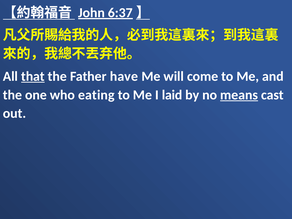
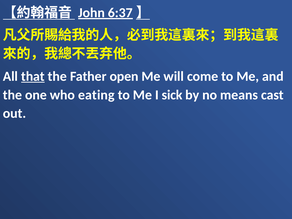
have: have -> open
laid: laid -> sick
means underline: present -> none
